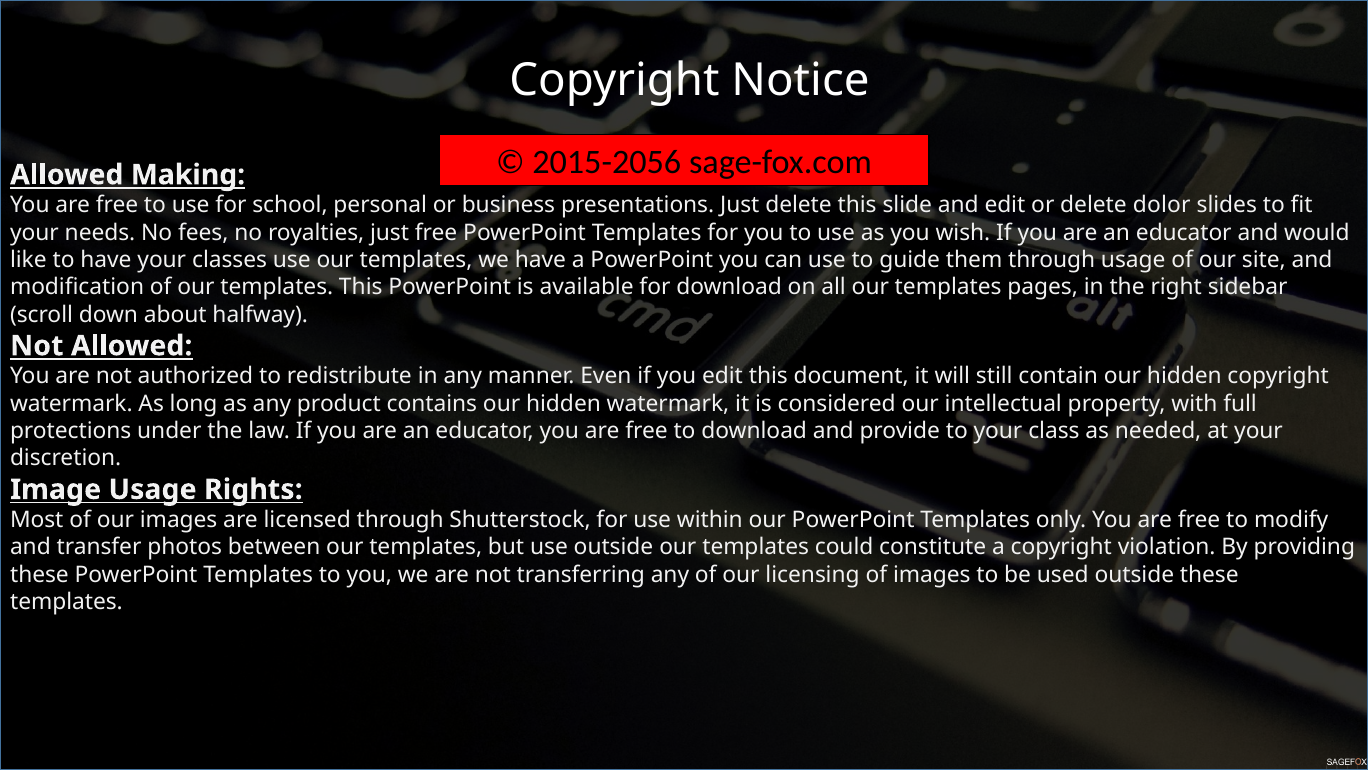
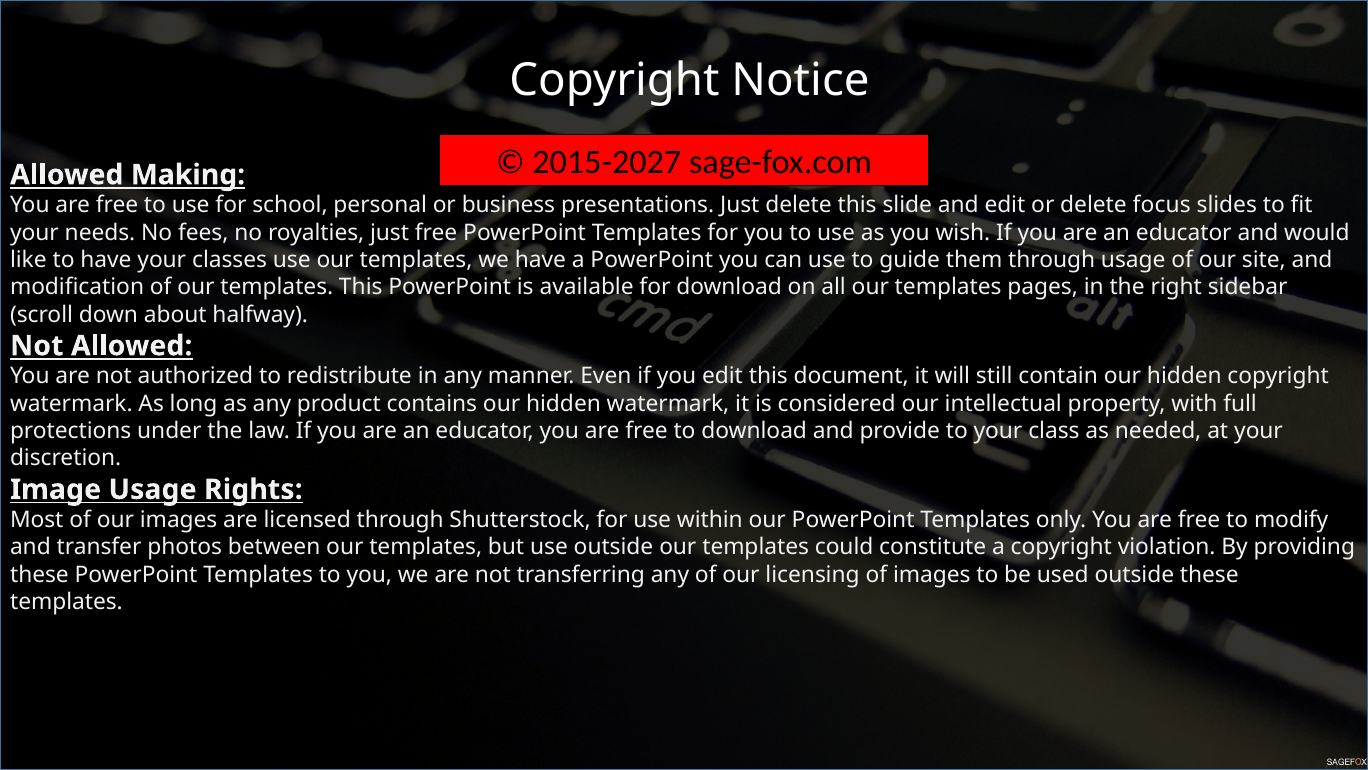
2015-2056: 2015-2056 -> 2015-2027
dolor: dolor -> focus
